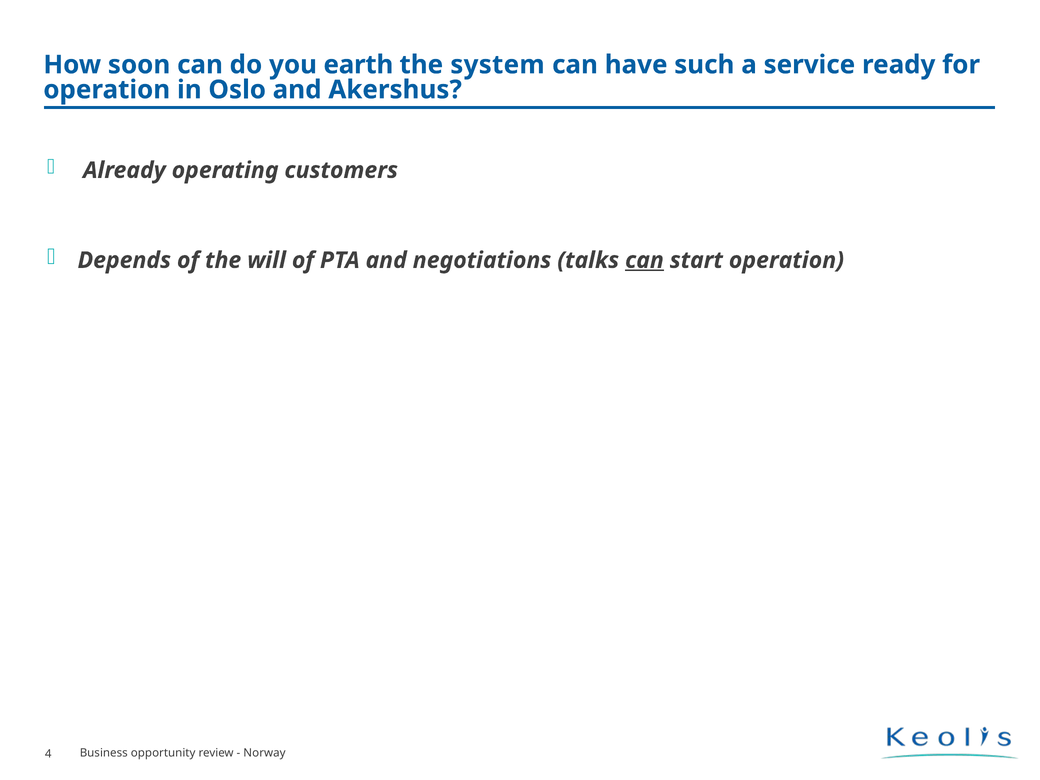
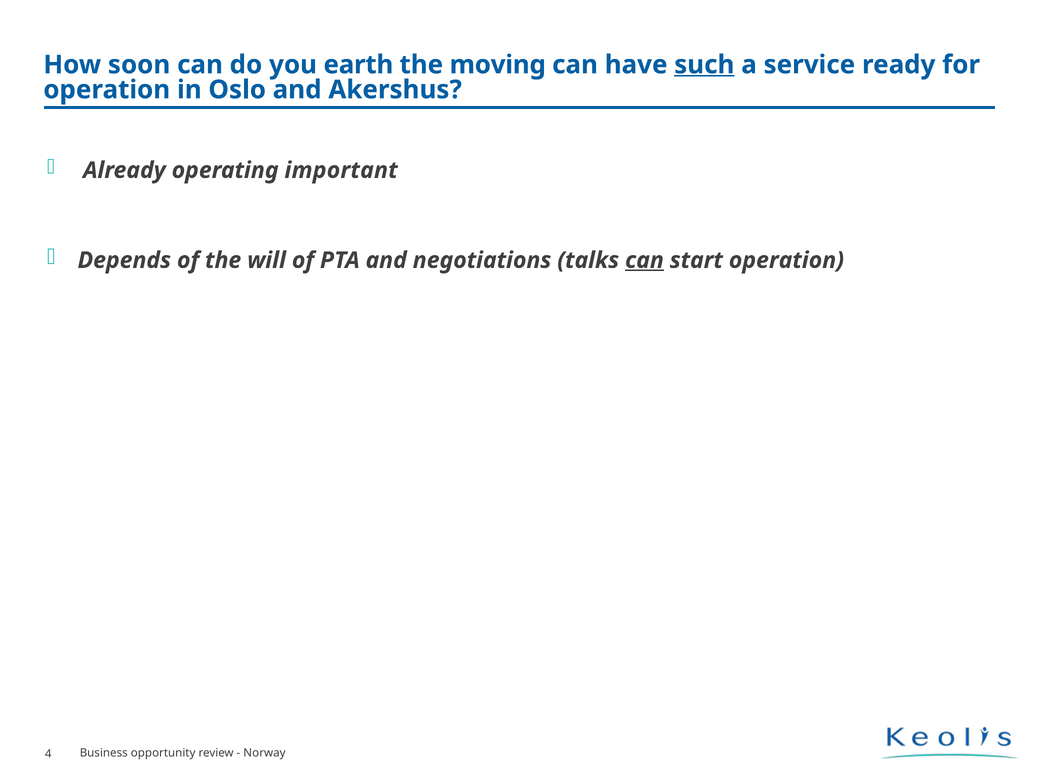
system: system -> moving
such underline: none -> present
customers: customers -> important
